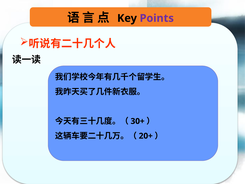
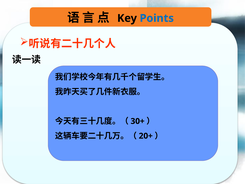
Points colour: purple -> blue
